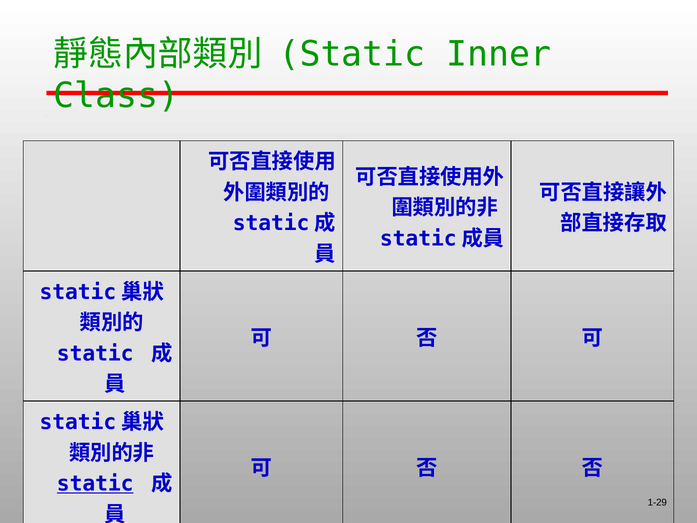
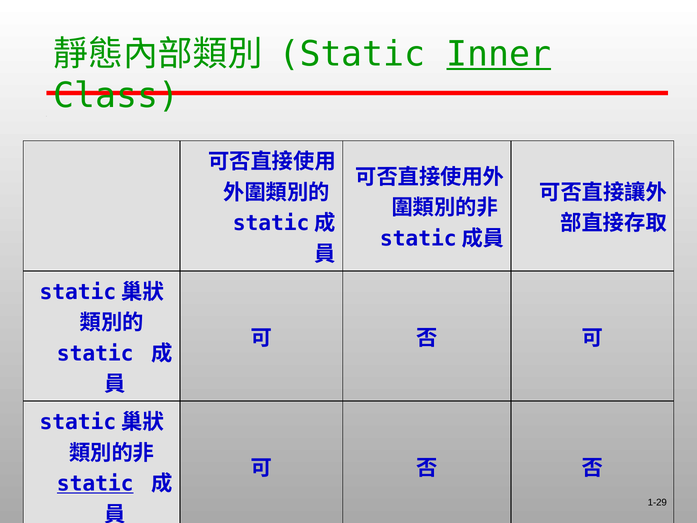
Inner underline: none -> present
